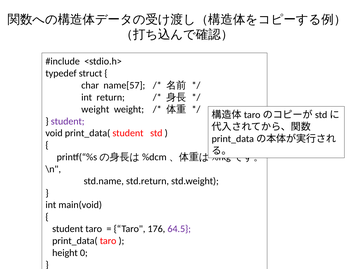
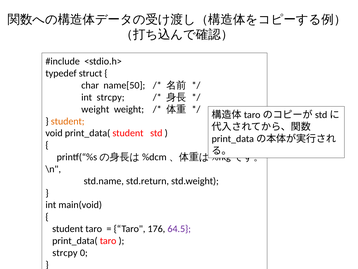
name[57: name[57 -> name[50
int return: return -> strcpy
student at (68, 121) colour: purple -> orange
height at (65, 252): height -> strcpy
